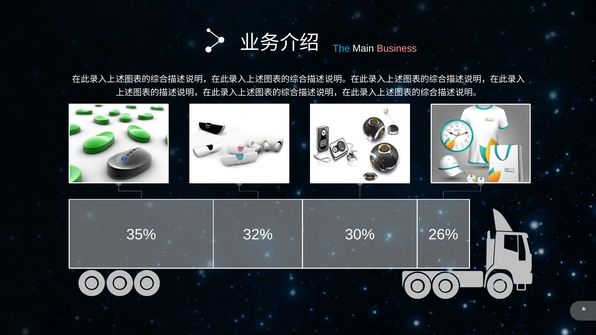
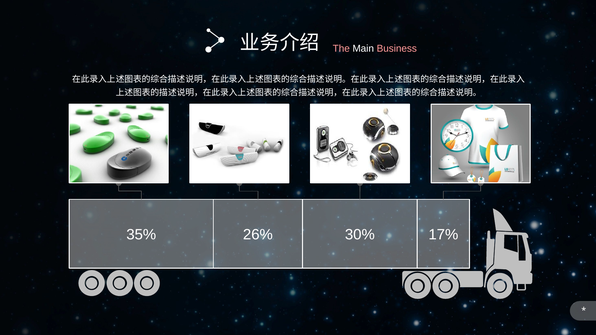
The colour: light blue -> pink
32%: 32% -> 26%
26%: 26% -> 17%
